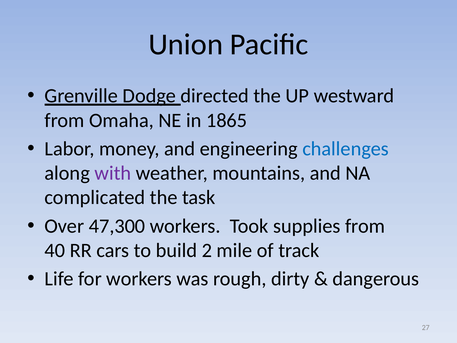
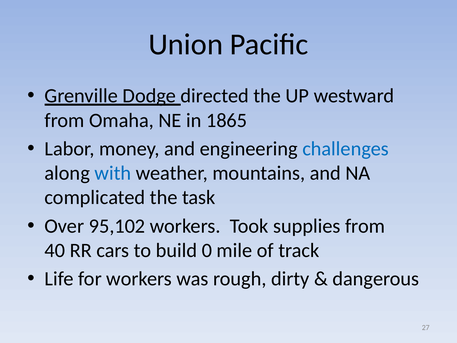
with colour: purple -> blue
47,300: 47,300 -> 95,102
2: 2 -> 0
